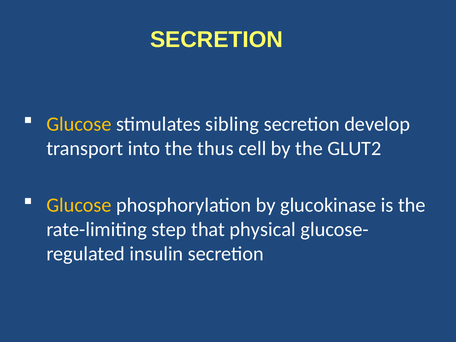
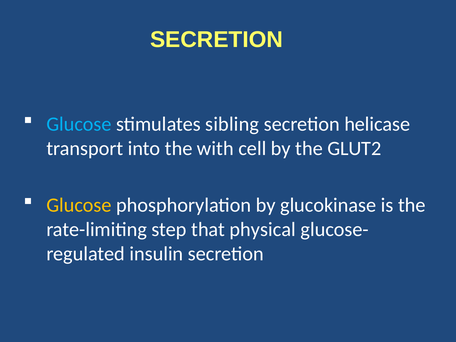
Glucose at (79, 124) colour: yellow -> light blue
develop: develop -> helicase
thus: thus -> with
